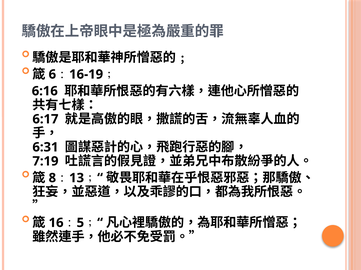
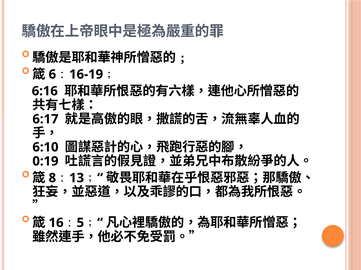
6:31: 6:31 -> 6:10
7:19: 7:19 -> 0:19
